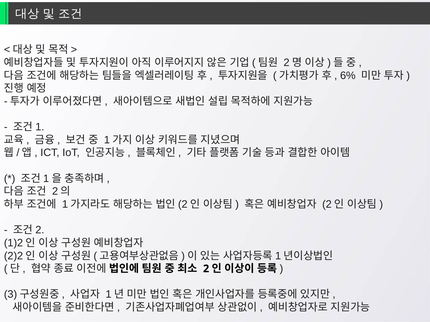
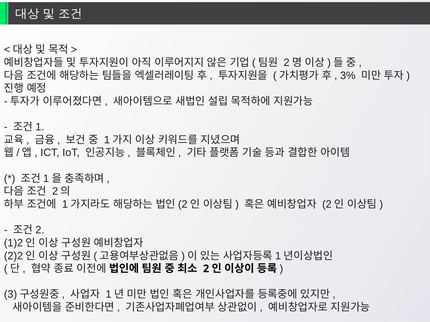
6%: 6% -> 3%
